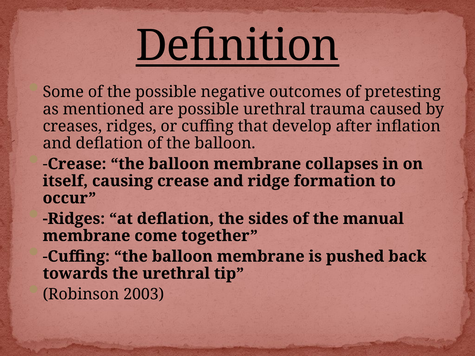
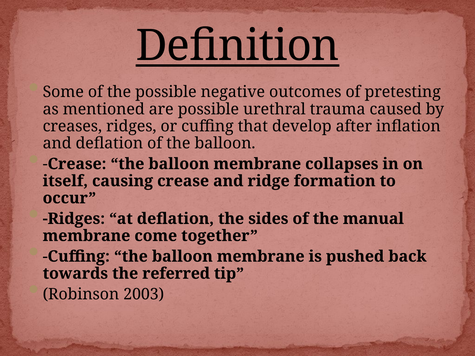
the urethral: urethral -> referred
